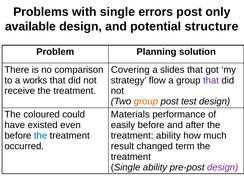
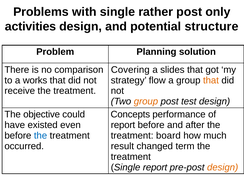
errors: errors -> rather
available: available -> activities
that at (211, 80) colour: purple -> orange
coloured: coloured -> objective
Materials: Materials -> Concepts
easily at (123, 125): easily -> report
treatment ability: ability -> board
Single ability: ability -> report
design at (223, 167) colour: purple -> orange
